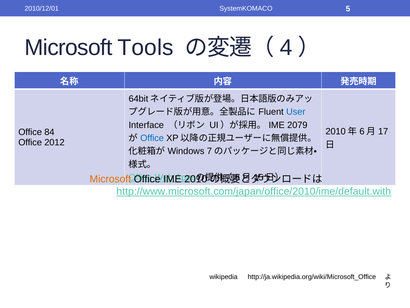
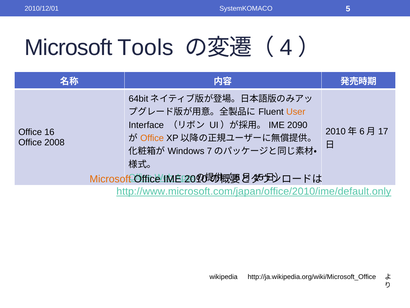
User colour: blue -> orange
2079: 2079 -> 2090
84: 84 -> 16
Office at (152, 138) colour: blue -> orange
2012: 2012 -> 2008
http://www.microsoft.com/japan/office/2010/ime/default.with: http://www.microsoft.com/japan/office/2010/ime/default.with -> http://www.microsoft.com/japan/office/2010/ime/default.only
